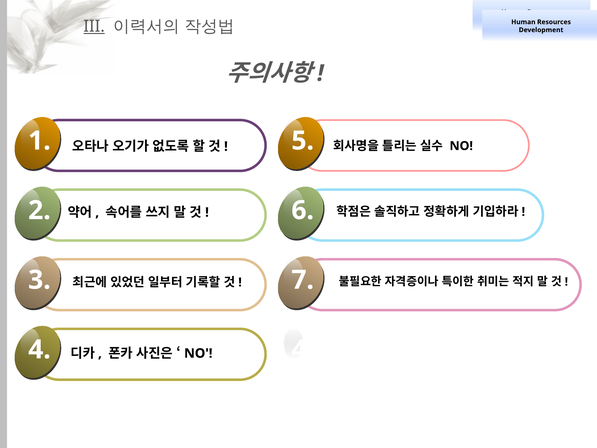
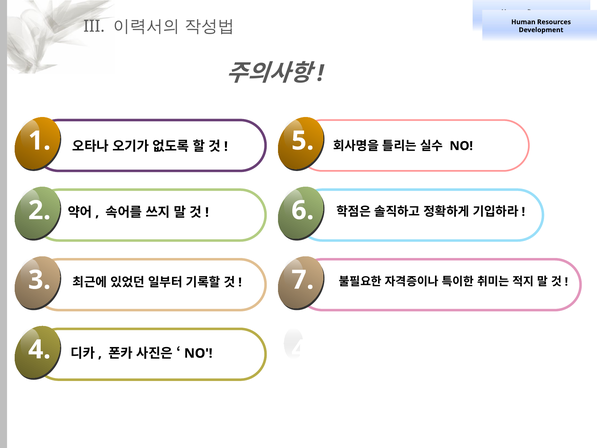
III underline: present -> none
